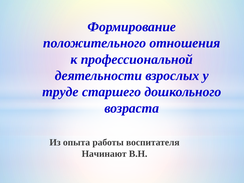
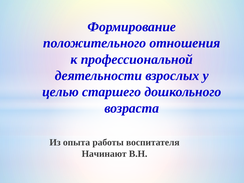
труде: труде -> целью
